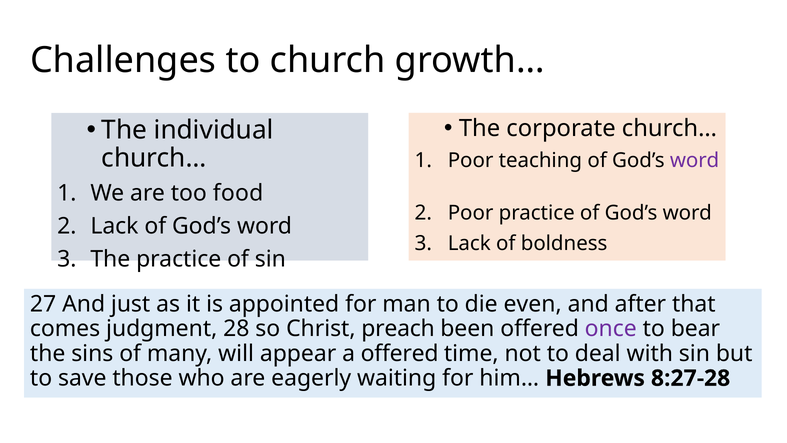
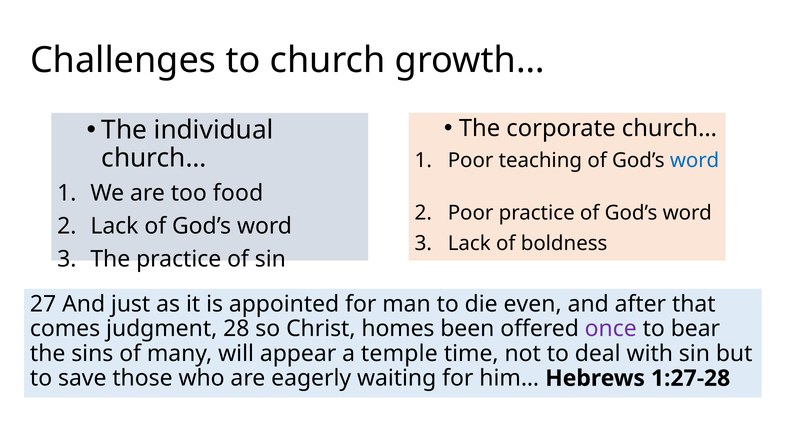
word at (695, 161) colour: purple -> blue
preach: preach -> homes
a offered: offered -> temple
8:27-28: 8:27-28 -> 1:27-28
